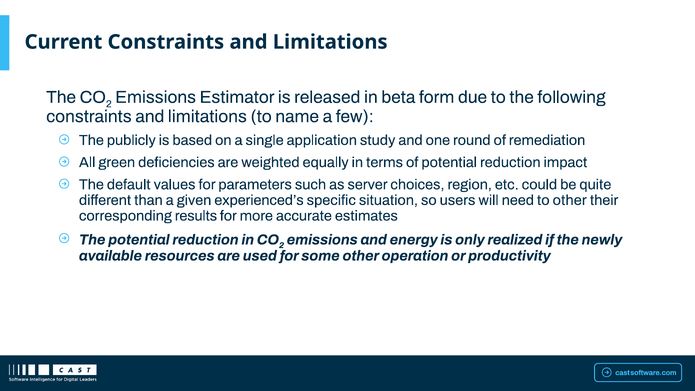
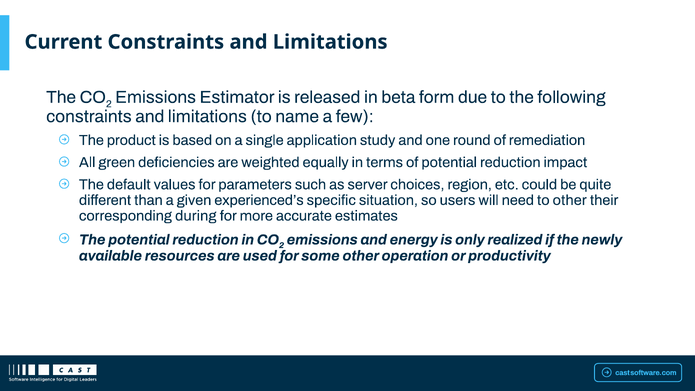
publicly: publicly -> product
results: results -> during
